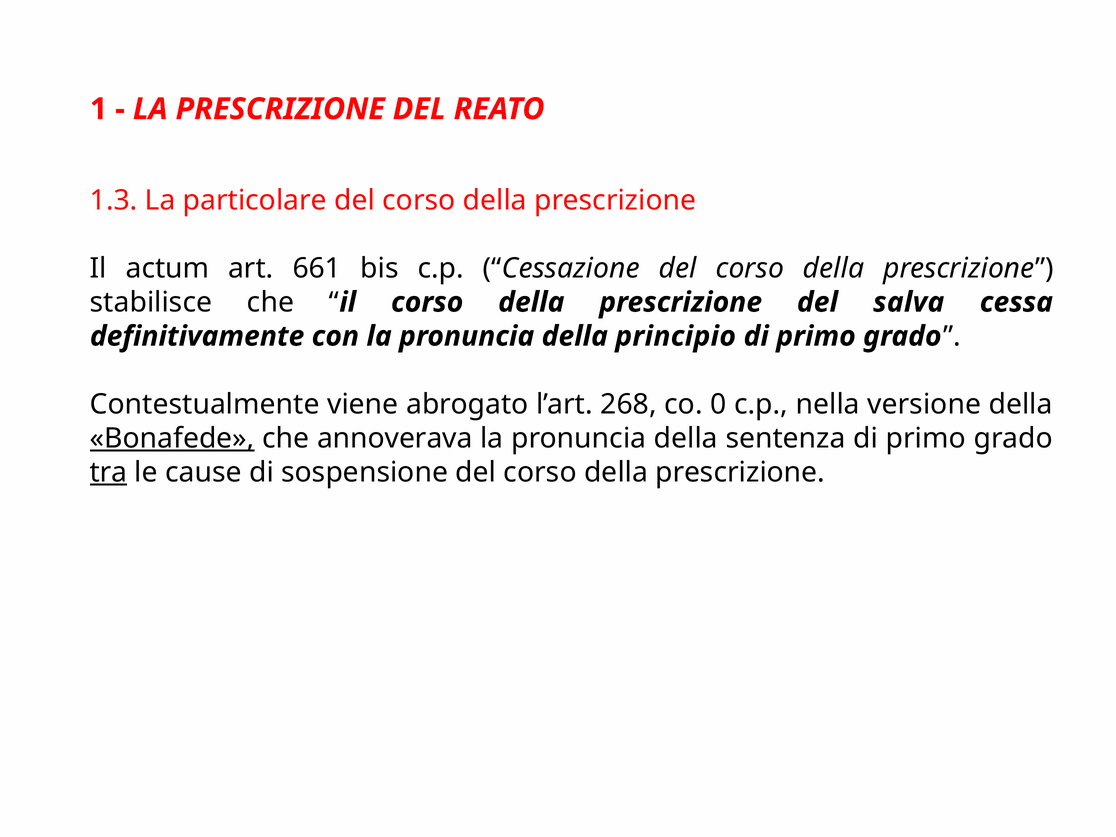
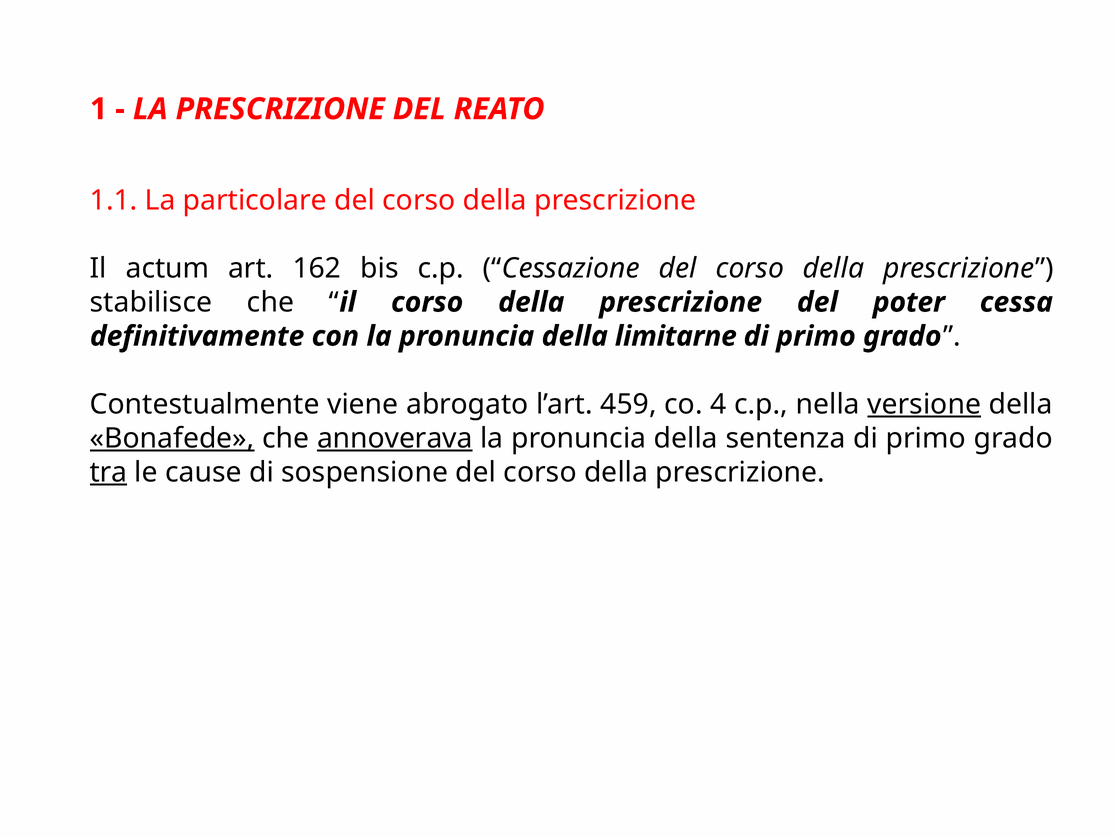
1.3: 1.3 -> 1.1
661: 661 -> 162
salva: salva -> poter
principio: principio -> limitarne
268: 268 -> 459
0: 0 -> 4
versione underline: none -> present
annoverava underline: none -> present
